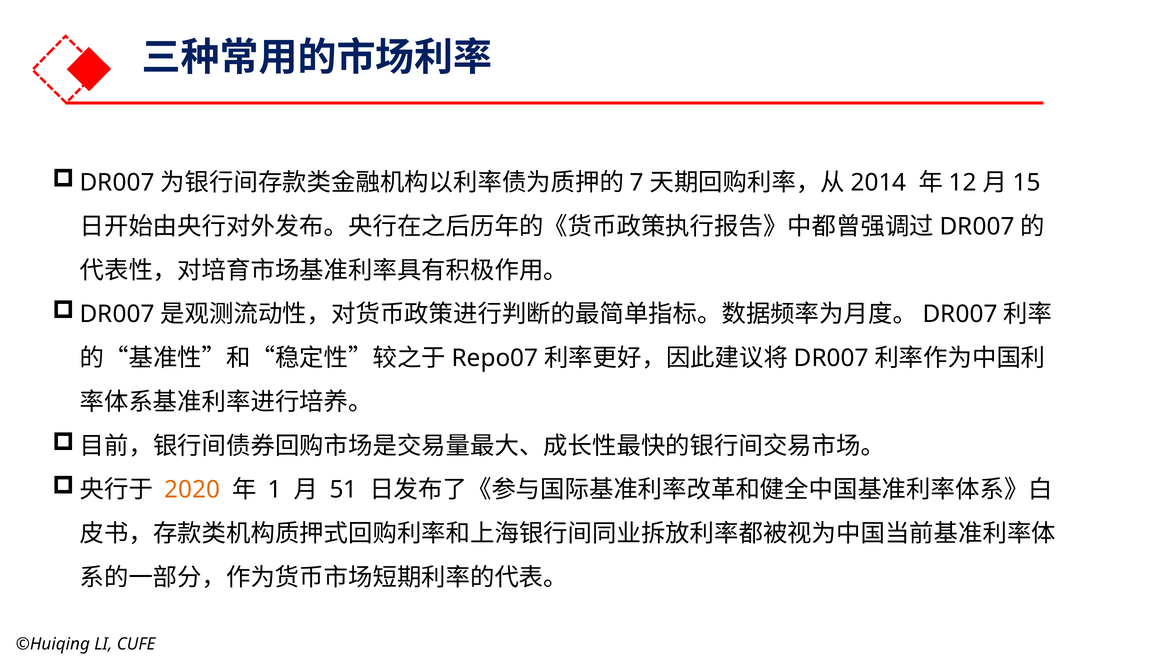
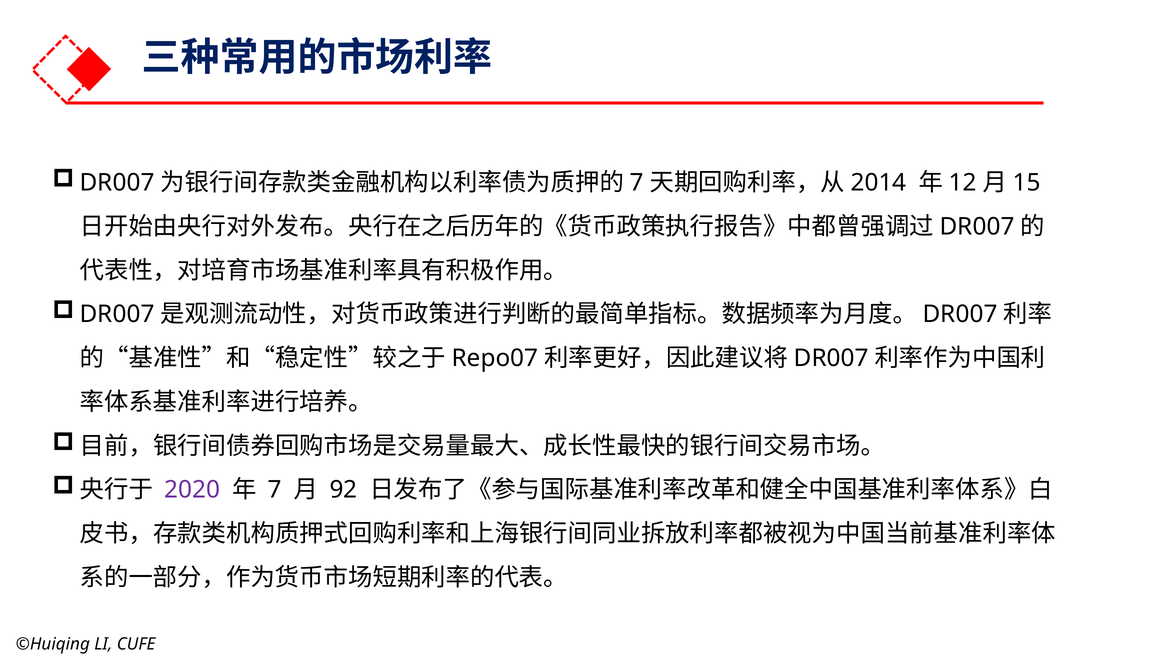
2020 colour: orange -> purple
1 at (275, 489): 1 -> 7
51: 51 -> 92
